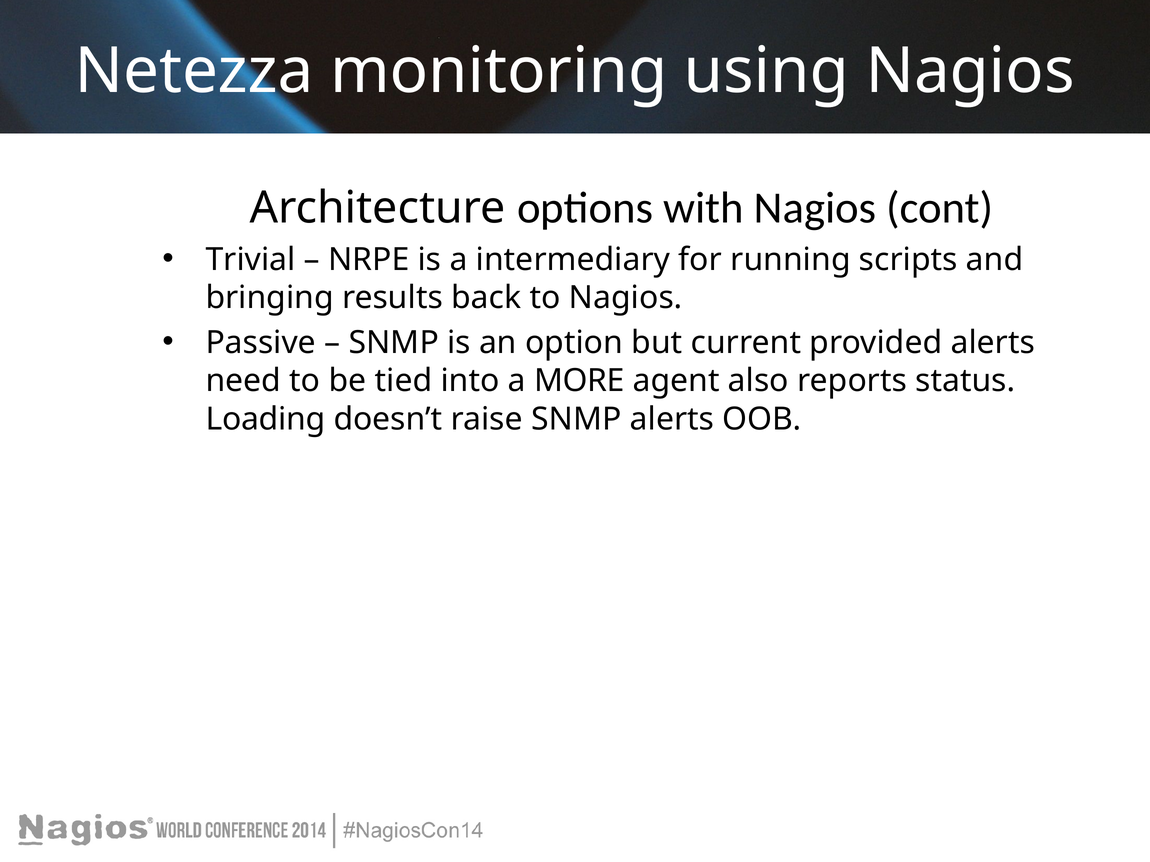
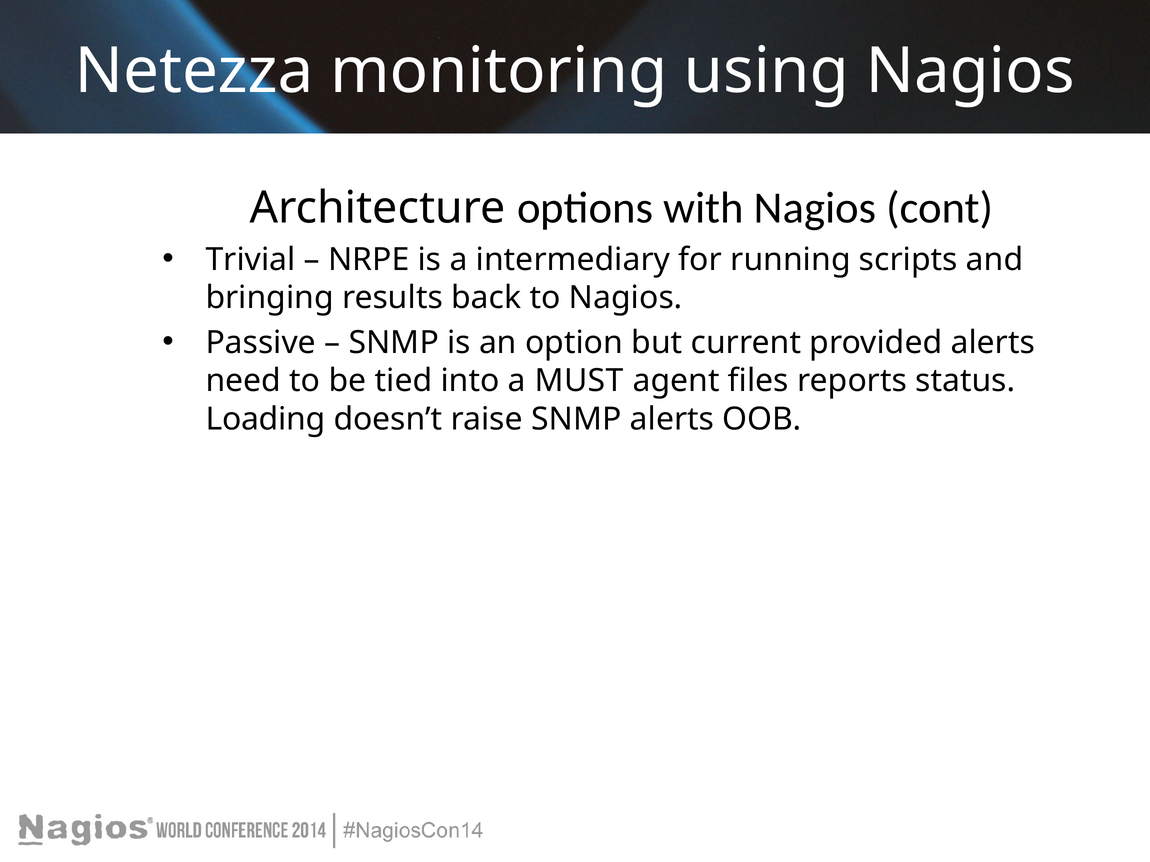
MORE: MORE -> MUST
also: also -> files
